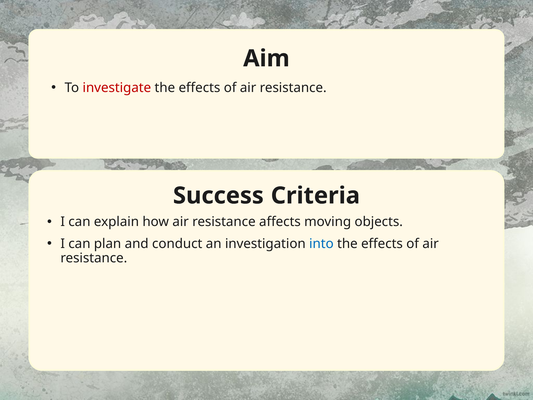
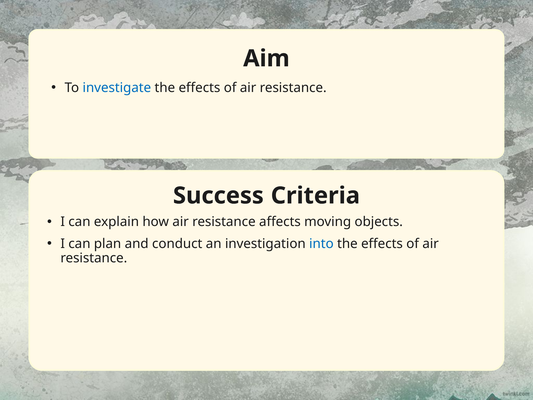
investigate colour: red -> blue
